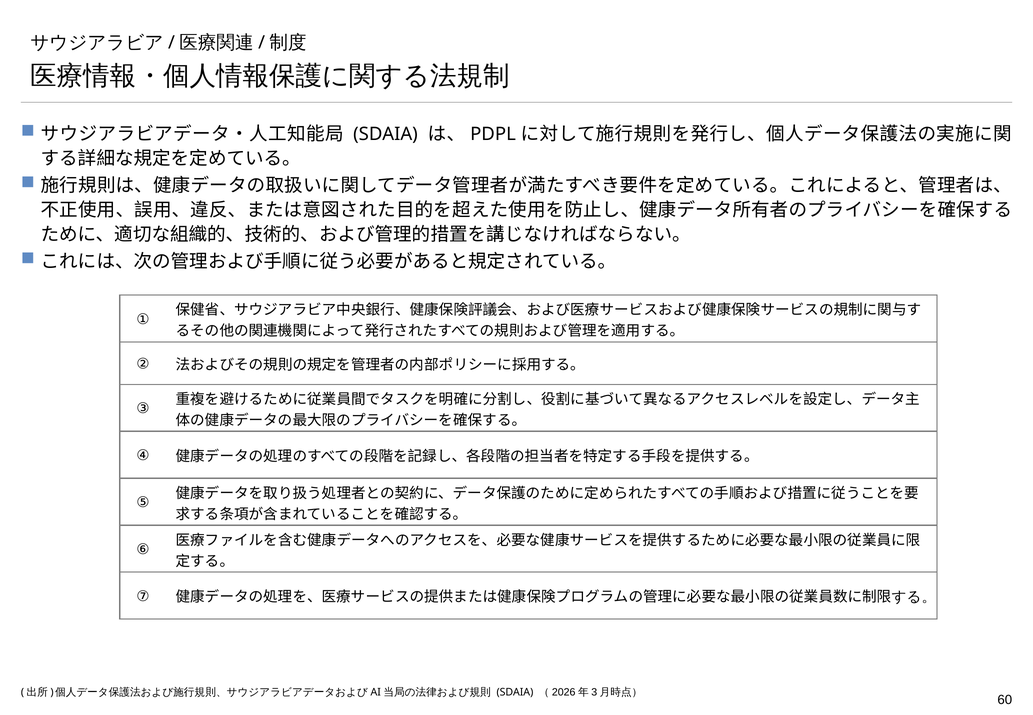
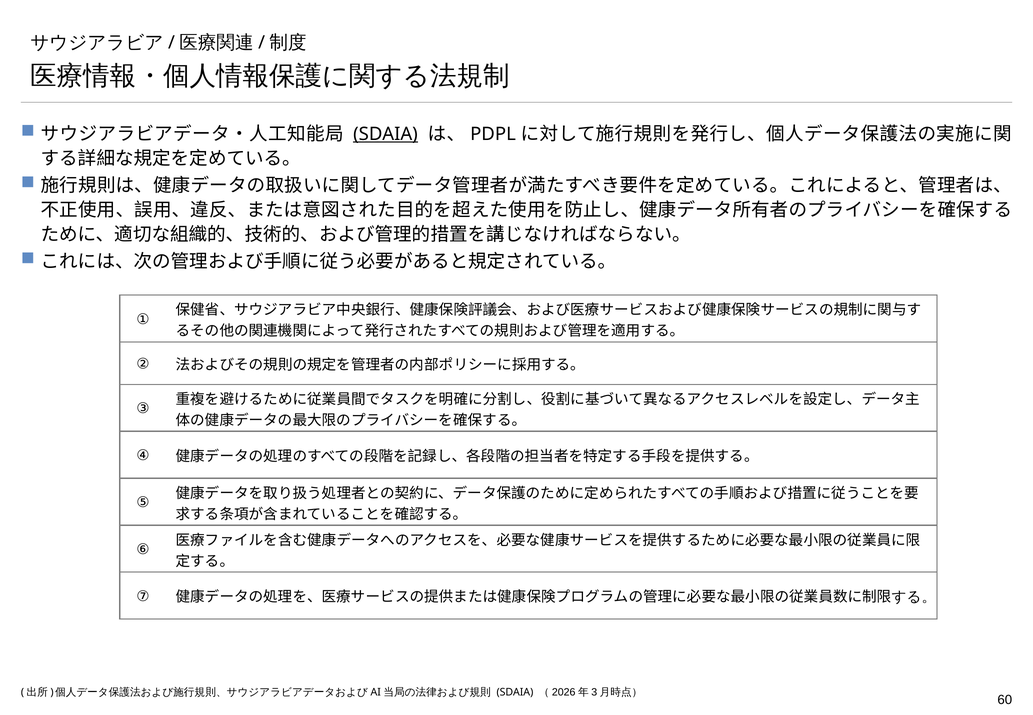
SDAIA at (386, 134) underline: none -> present
